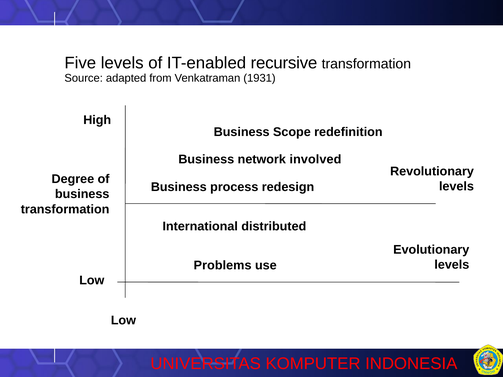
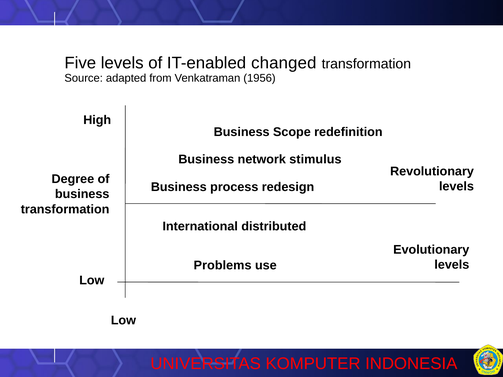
recursive: recursive -> changed
1931: 1931 -> 1956
involved: involved -> stimulus
